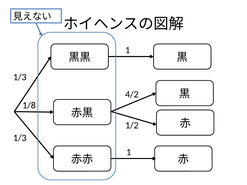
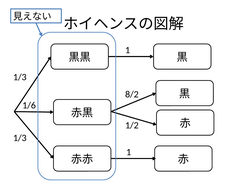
4/2: 4/2 -> 8/2
1/8: 1/8 -> 1/6
